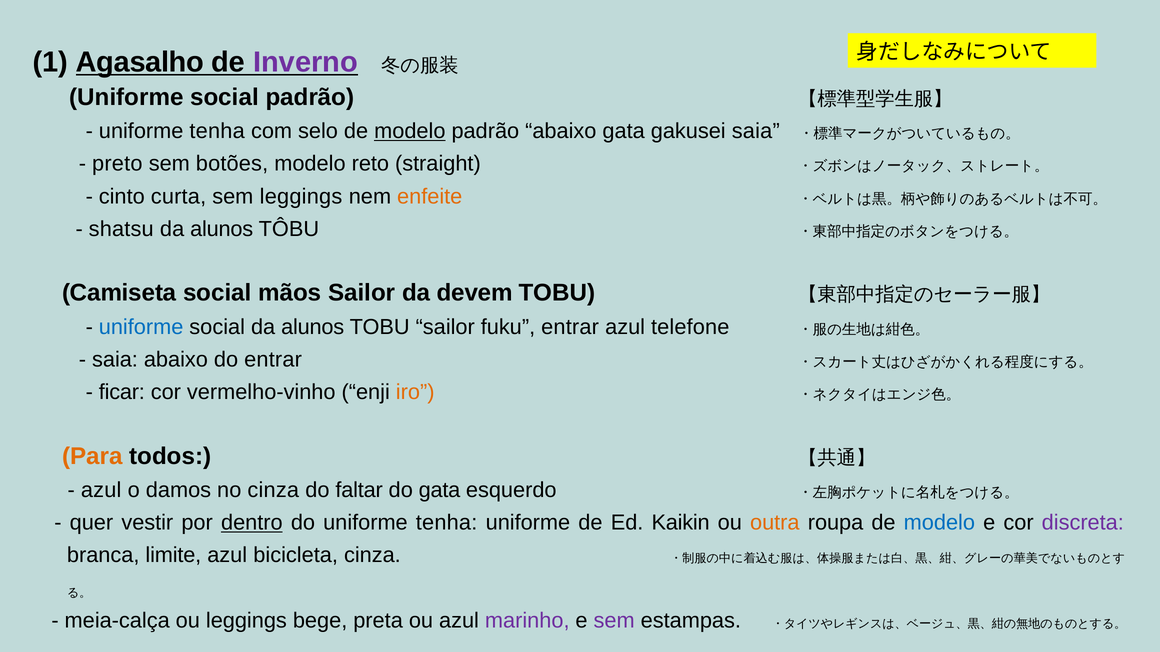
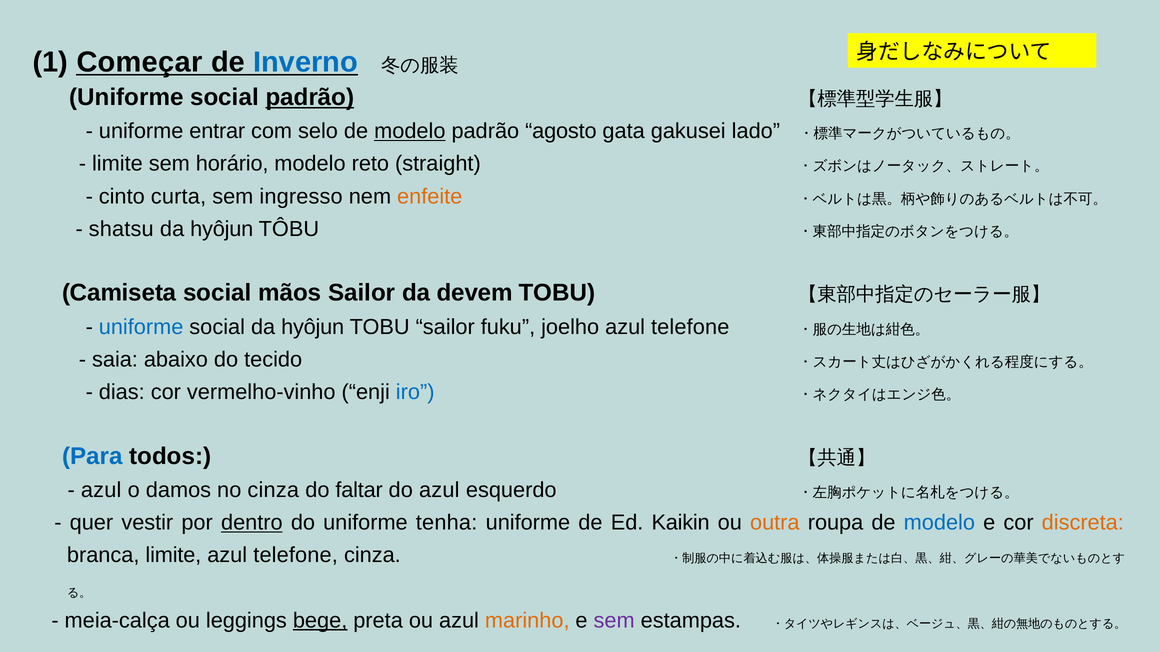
Agasalho: Agasalho -> Começar
Inverno colour: purple -> blue
padrão at (310, 97) underline: none -> present
tenha at (217, 131): tenha -> entrar
padrão abaixo: abaixo -> agosto
gakusei saia: saia -> lado
preto at (117, 164): preto -> limite
botões: botões -> horário
sem leggings: leggings -> ingresso
alunos at (222, 229): alunos -> hyôjun
social da alunos: alunos -> hyôjun
fuku entrar: entrar -> joelho
do entrar: entrar -> tecido
ficar: ficar -> dias
iro colour: orange -> blue
Para colour: orange -> blue
do gata: gata -> azul
discreta colour: purple -> orange
bicicleta at (296, 556): bicicleta -> telefone
bege underline: none -> present
marinho colour: purple -> orange
